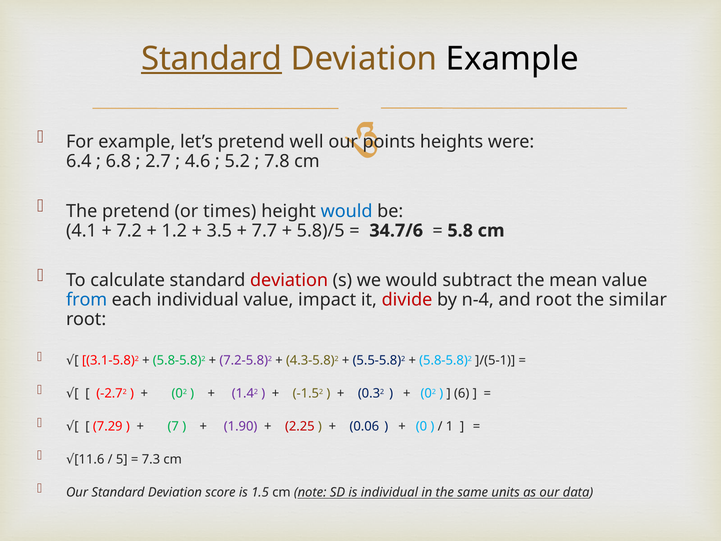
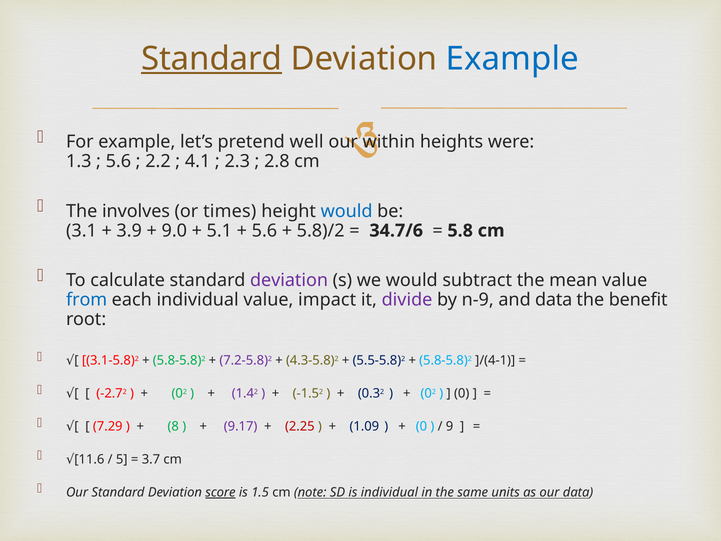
Example at (512, 59) colour: black -> blue
points: points -> within
6.4: 6.4 -> 1.3
6.8 at (118, 161): 6.8 -> 5.6
2.7: 2.7 -> 2.2
4.6: 4.6 -> 4.1
5.2: 5.2 -> 2.3
7.8: 7.8 -> 2.8
The pretend: pretend -> involves
4.1: 4.1 -> 3.1
7.2: 7.2 -> 3.9
1.2: 1.2 -> 9.0
3.5: 3.5 -> 5.1
7.7 at (264, 231): 7.7 -> 5.6
5.8)/5: 5.8)/5 -> 5.8)/2
deviation at (289, 280) colour: red -> purple
divide colour: red -> purple
n-4: n-4 -> n-9
and root: root -> data
similar: similar -> benefit
]/(5-1: ]/(5-1 -> ]/(4-1
6 at (462, 393): 6 -> 0
7: 7 -> 8
1.90: 1.90 -> 9.17
0.06: 0.06 -> 1.09
1: 1 -> 9
7.3: 7.3 -> 3.7
score underline: none -> present
